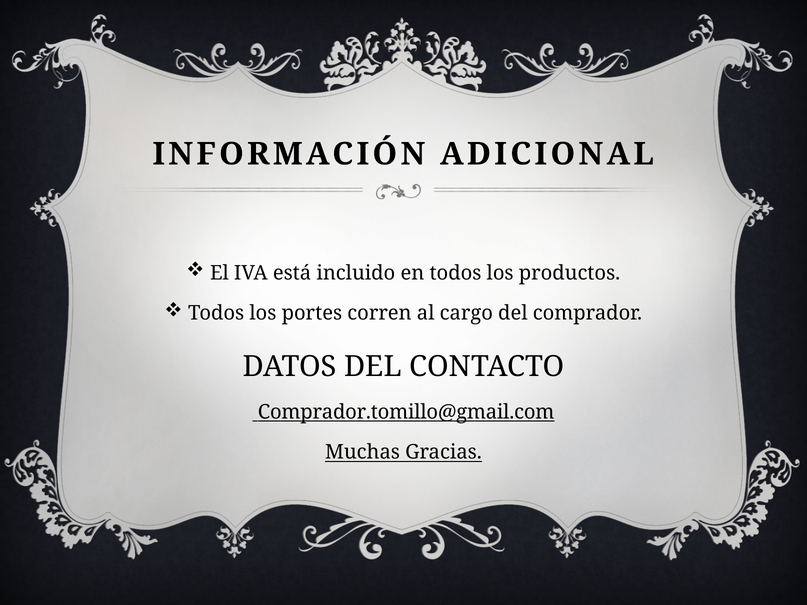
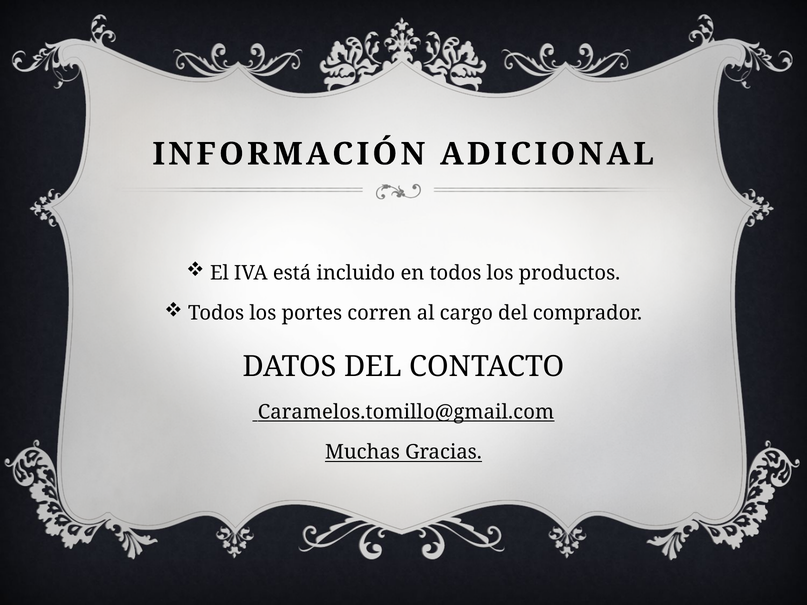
Comprador.tomillo@gmail.com: Comprador.tomillo@gmail.com -> Caramelos.tomillo@gmail.com
